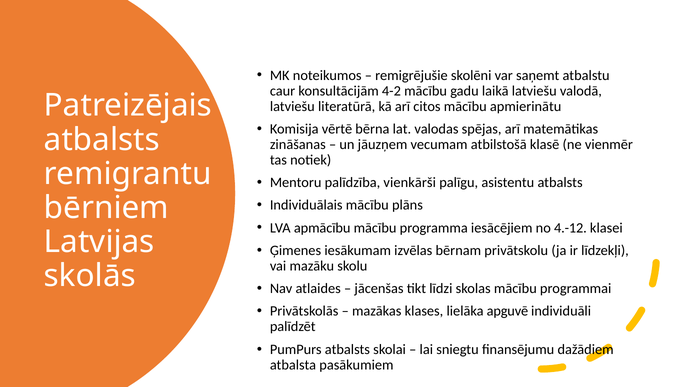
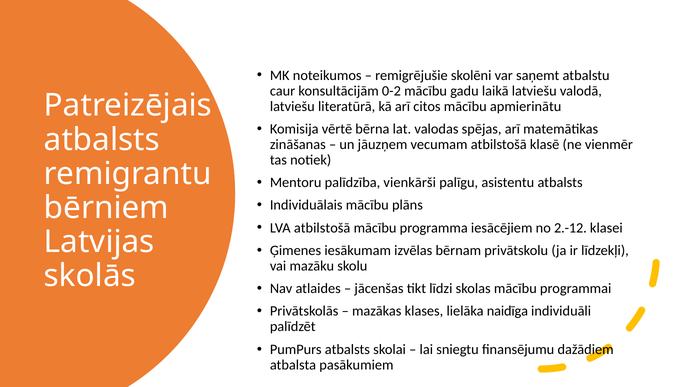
4-2: 4-2 -> 0-2
LVA apmācību: apmācību -> atbilstošā
4.-12: 4.-12 -> 2.-12
apguvē: apguvē -> naidīga
